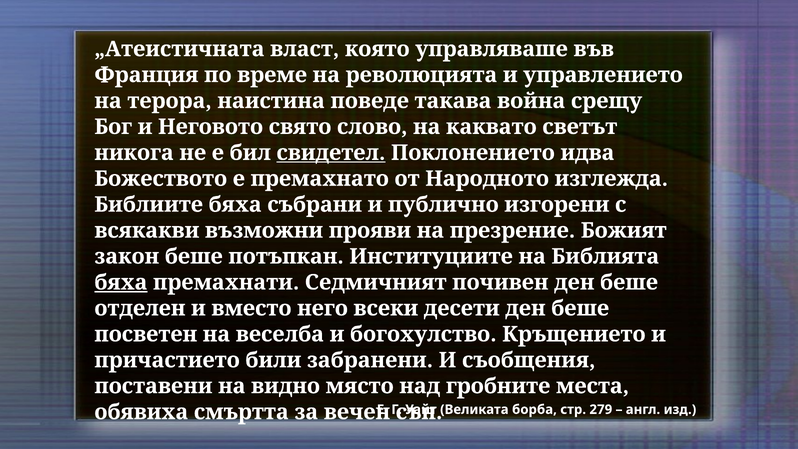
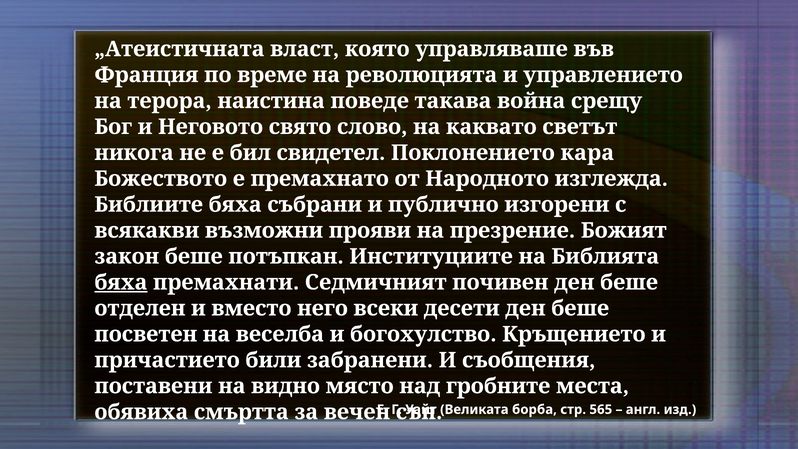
свидетел underline: present -> none
идва: идва -> кара
279: 279 -> 565
